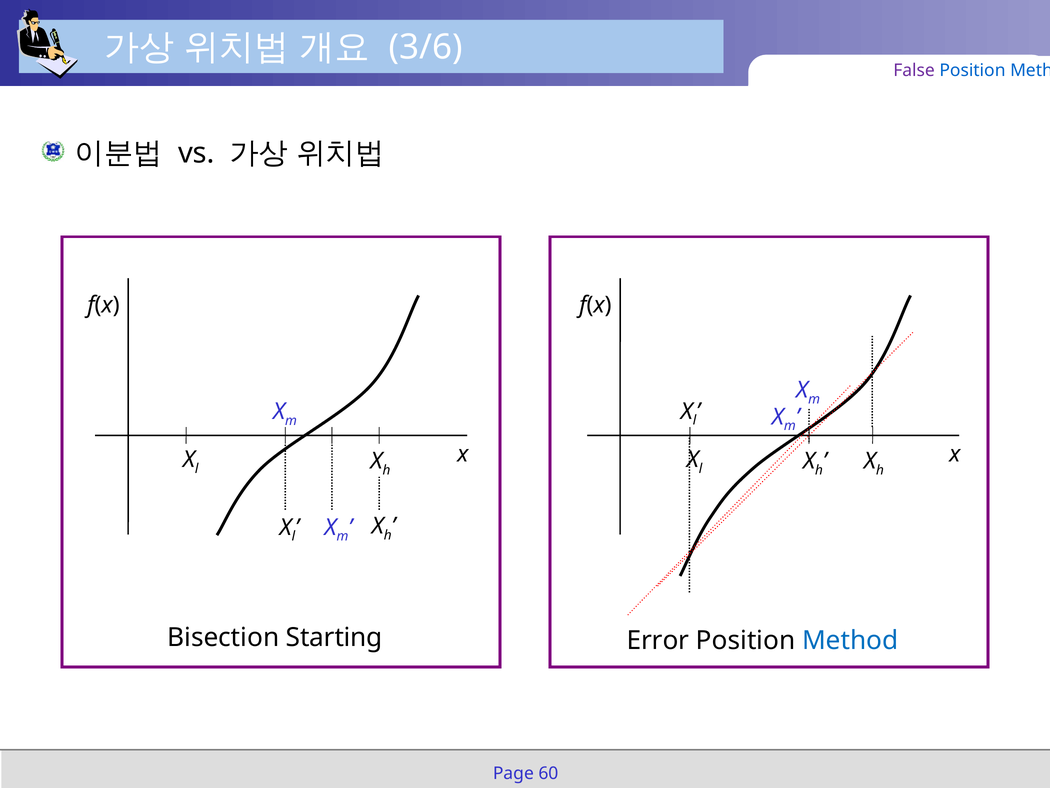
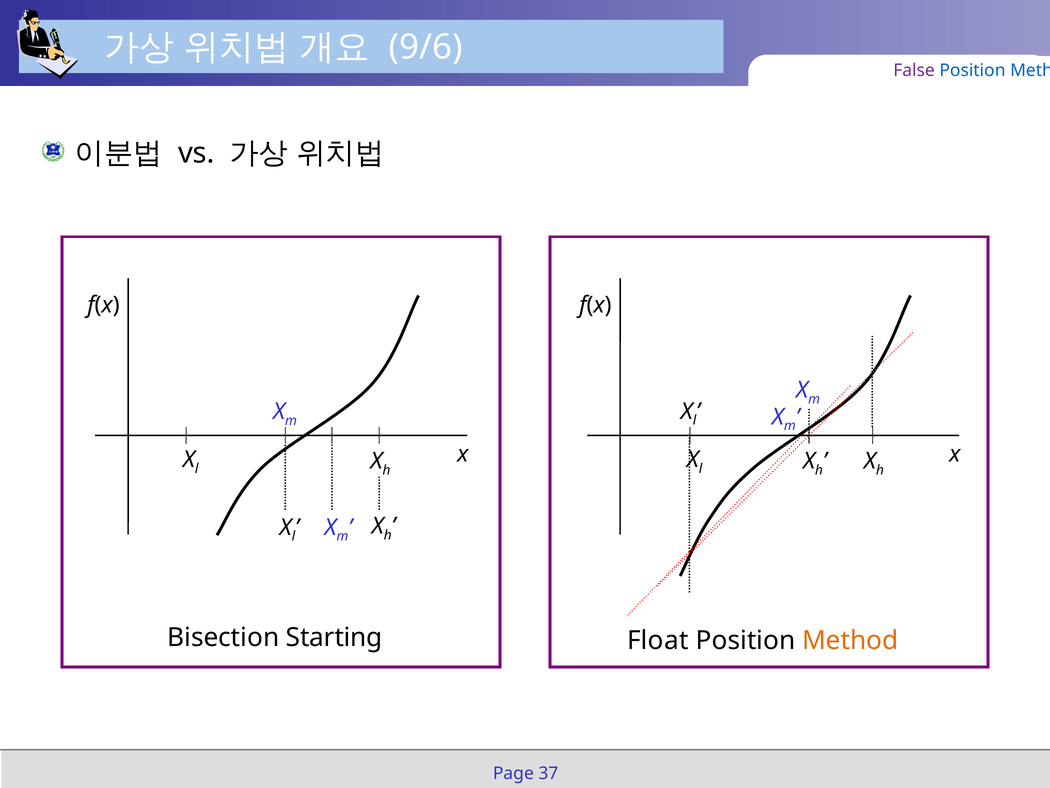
3/6: 3/6 -> 9/6
Error: Error -> Float
Method at (850, 640) colour: blue -> orange
60: 60 -> 37
